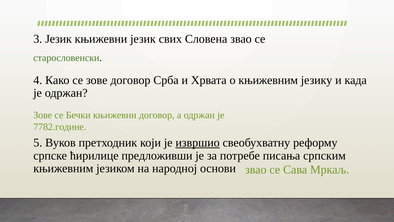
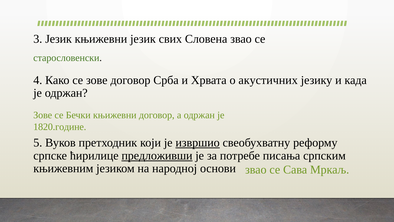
о књижевним: књижевним -> акустичних
7782.године: 7782.године -> 1820.године
предложивши underline: none -> present
